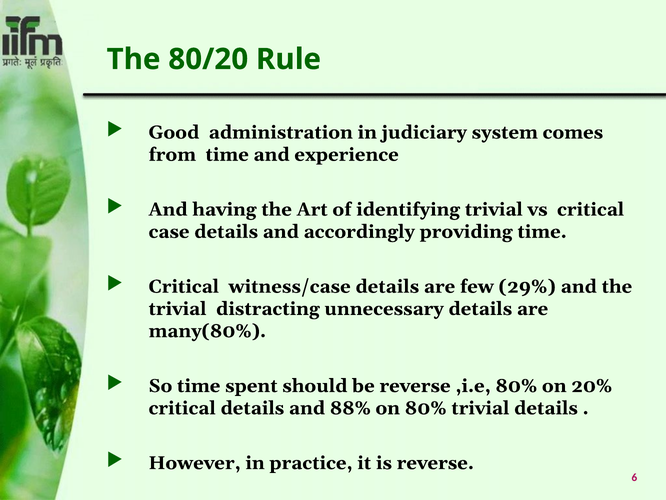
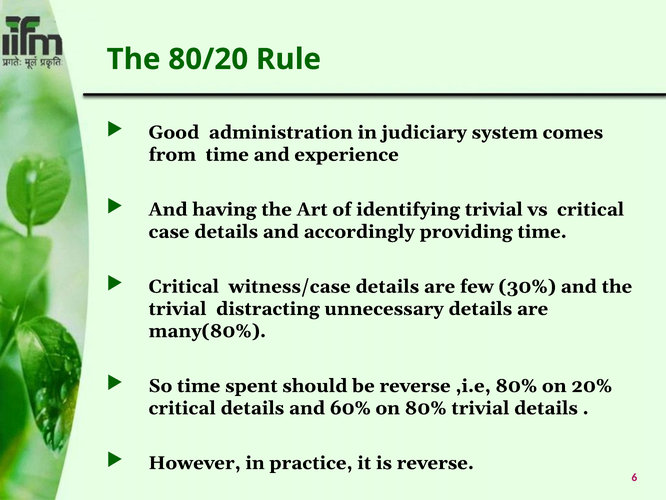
29%: 29% -> 30%
88%: 88% -> 60%
